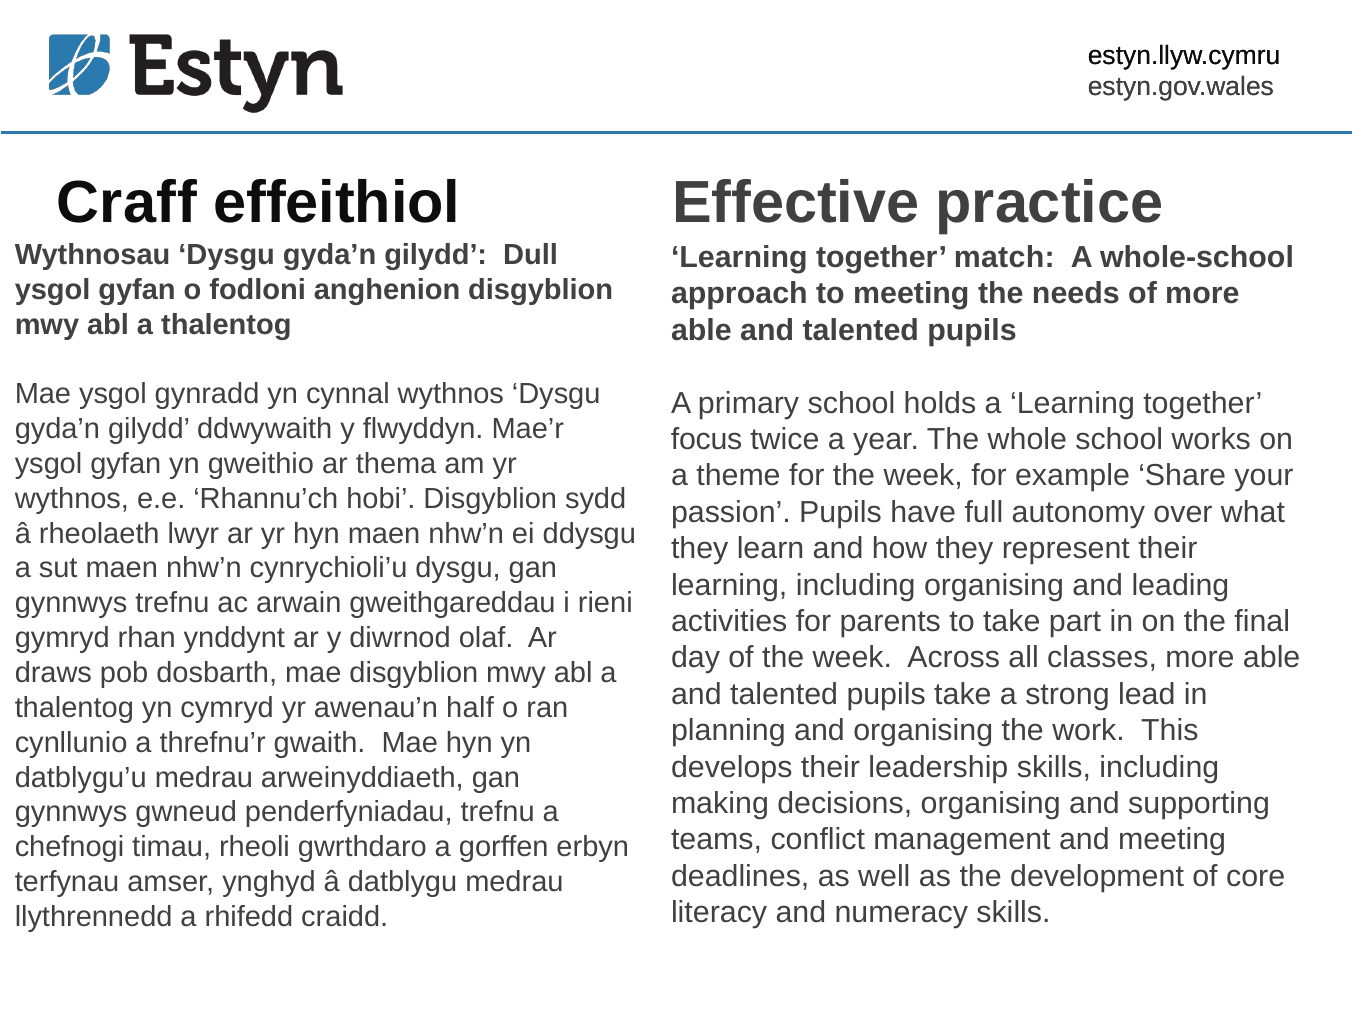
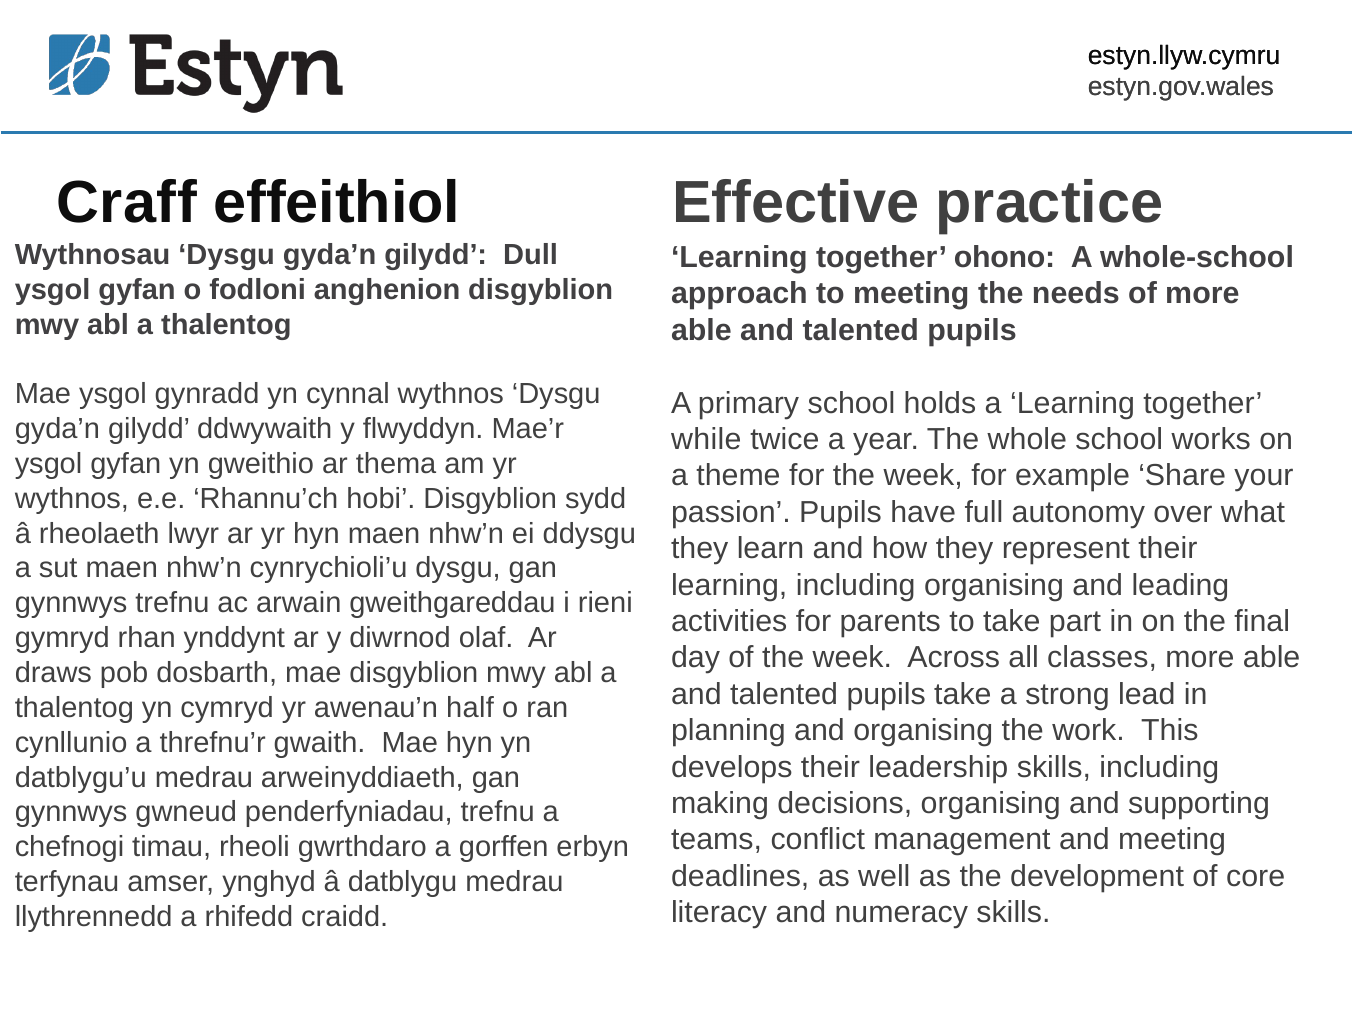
match: match -> ohono
focus: focus -> while
